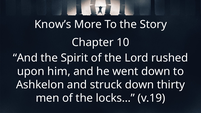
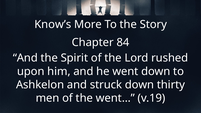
10: 10 -> 84
locks…: locks… -> went…
